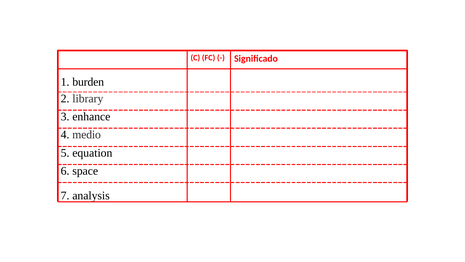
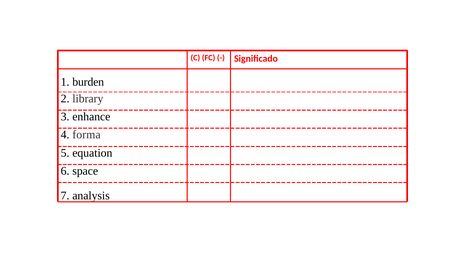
medio: medio -> forma
